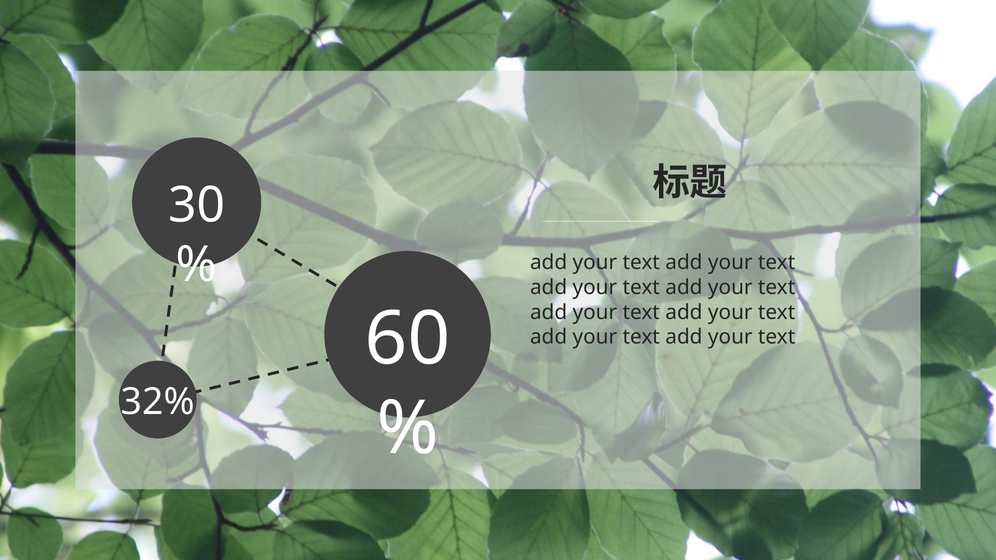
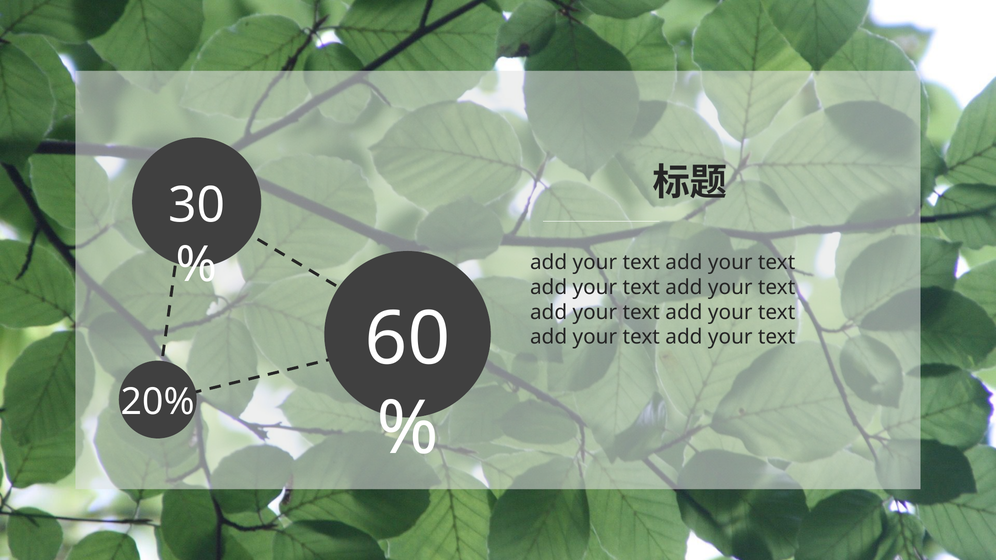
32%: 32% -> 20%
